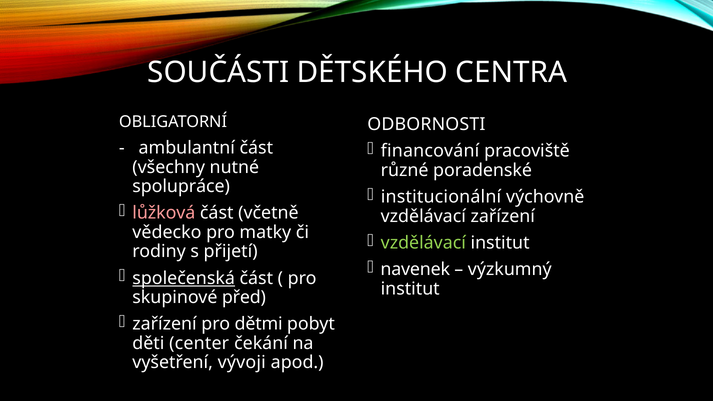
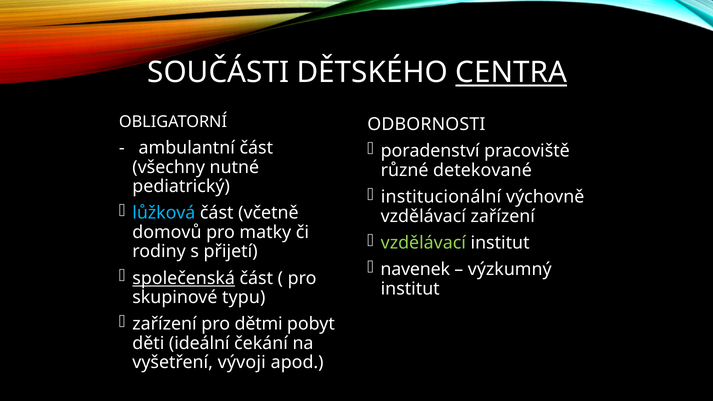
CENTRA underline: none -> present
financování: financování -> poradenství
poradenské: poradenské -> detekované
spolupráce: spolupráce -> pediatrický
lůžková colour: pink -> light blue
vědecko: vědecko -> domovů
před: před -> typu
center: center -> ideální
